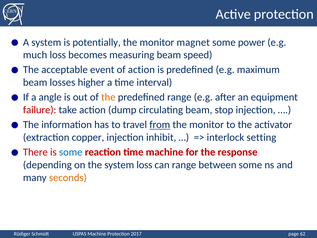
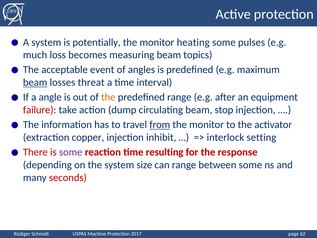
magnet: magnet -> heating
power: power -> pulses
speed: speed -> topics
of action: action -> angles
beam at (35, 82) underline: none -> present
higher: higher -> threat
some at (71, 152) colour: blue -> purple
time machine: machine -> resulting
system loss: loss -> size
seconds colour: orange -> red
